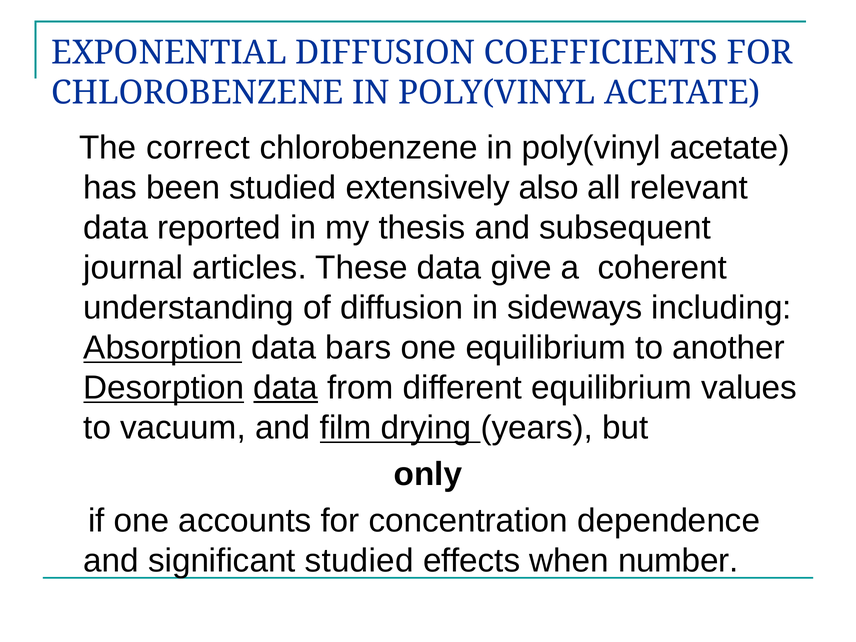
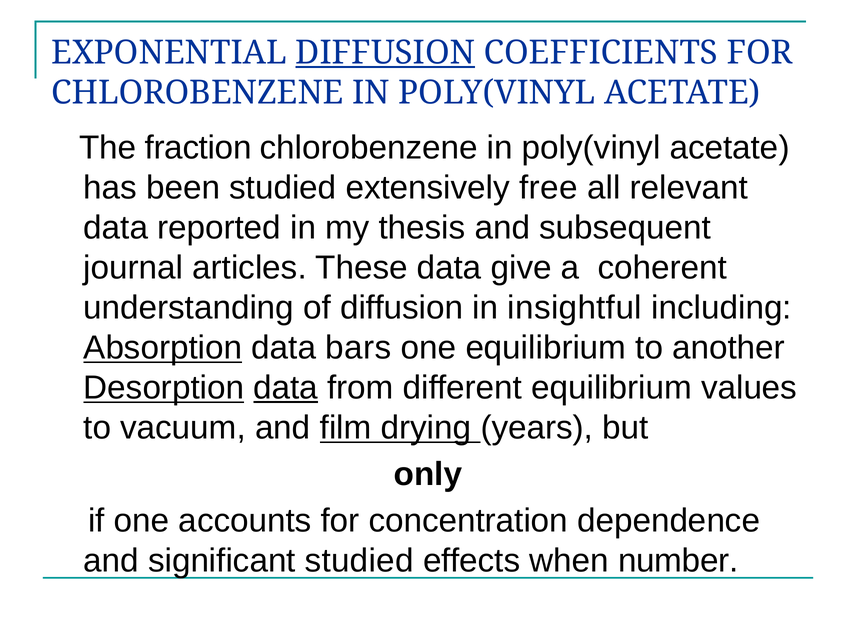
DIFFUSION at (385, 53) underline: none -> present
correct: correct -> fraction
also: also -> free
sideways: sideways -> insightful
